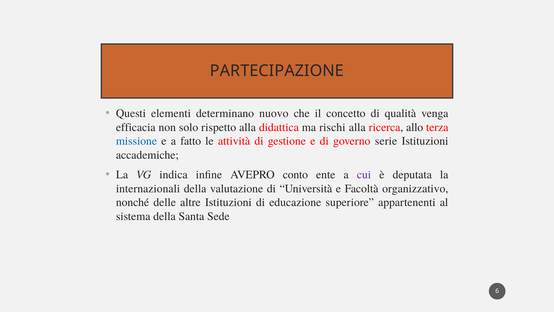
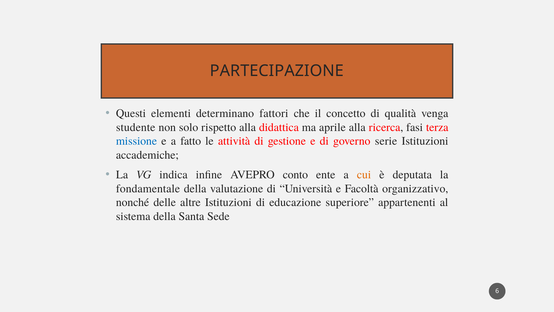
nuovo: nuovo -> fattori
efficacia: efficacia -> studente
rischi: rischi -> aprile
allo: allo -> fasi
cui colour: purple -> orange
internazionali: internazionali -> fondamentale
